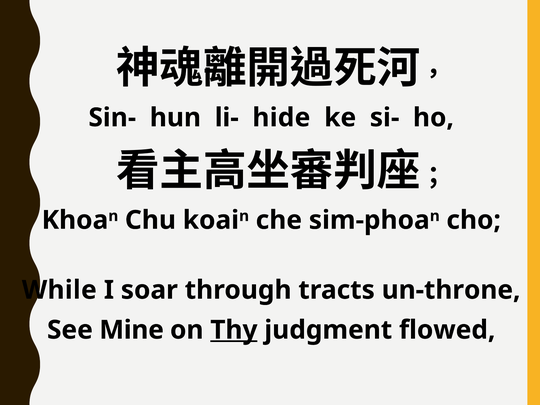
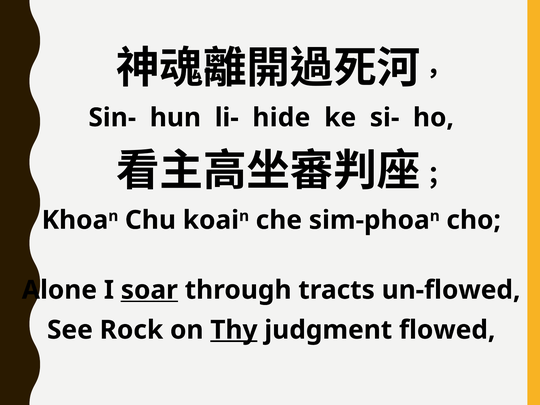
While: While -> Alone
soar underline: none -> present
un-throne: un-throne -> un-flowed
Mine: Mine -> Rock
